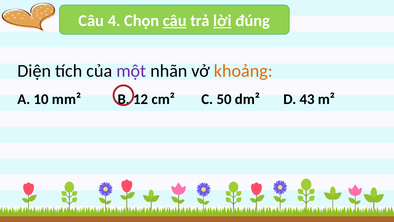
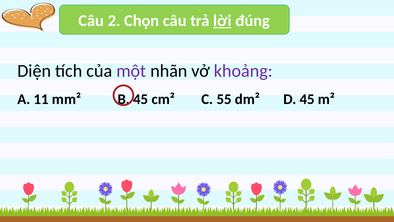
4: 4 -> 2
câu at (175, 21) underline: present -> none
khoảng colour: orange -> purple
10: 10 -> 11
12 at (141, 99): 12 -> 45
50: 50 -> 55
D 43: 43 -> 45
